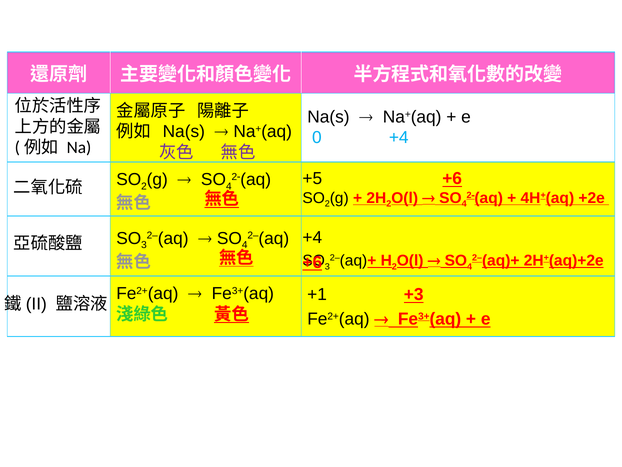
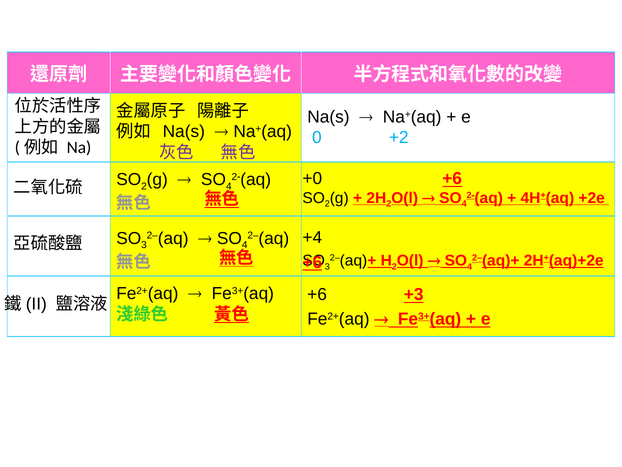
0 +4: +4 -> +2
+5: +5 -> +0
+1 at (317, 294): +1 -> +6
